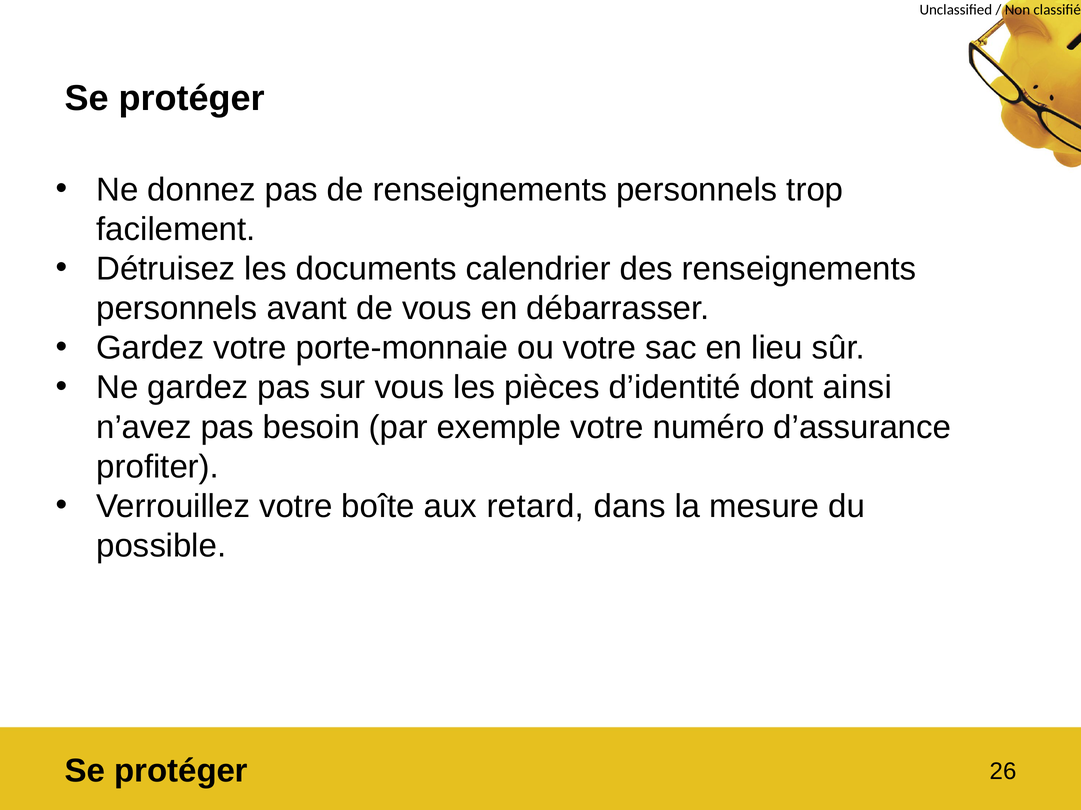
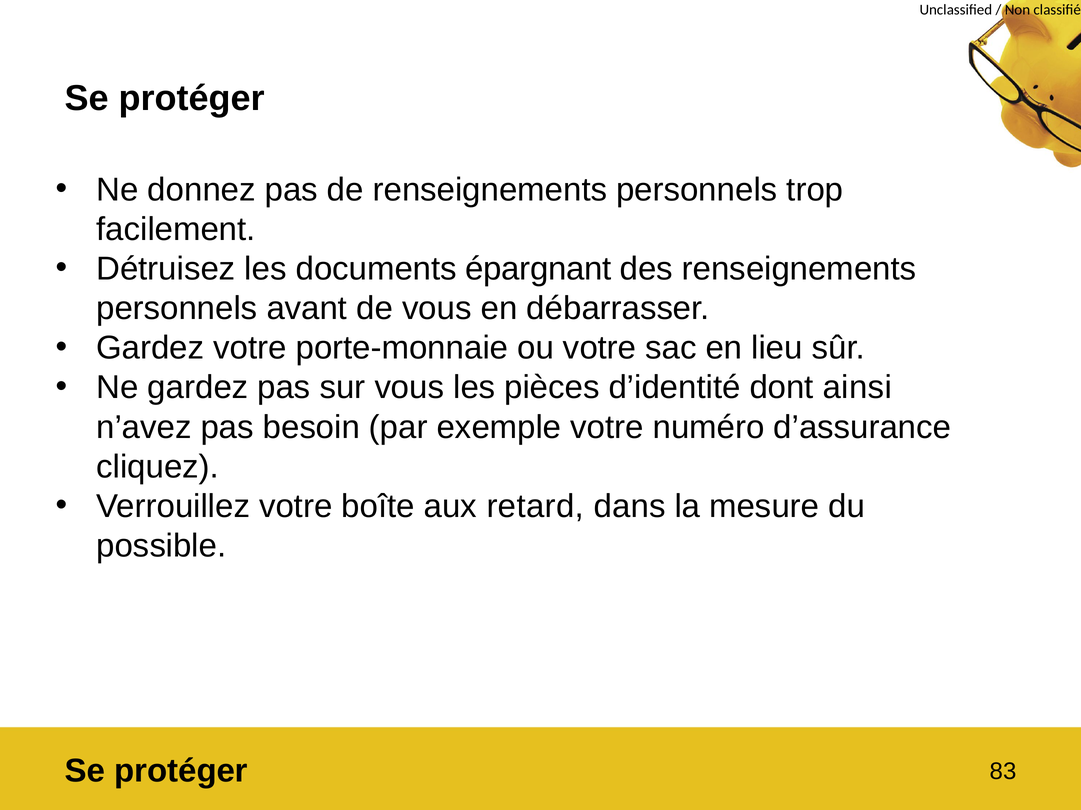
calendrier: calendrier -> épargnant
profiter: profiter -> cliquez
26: 26 -> 83
